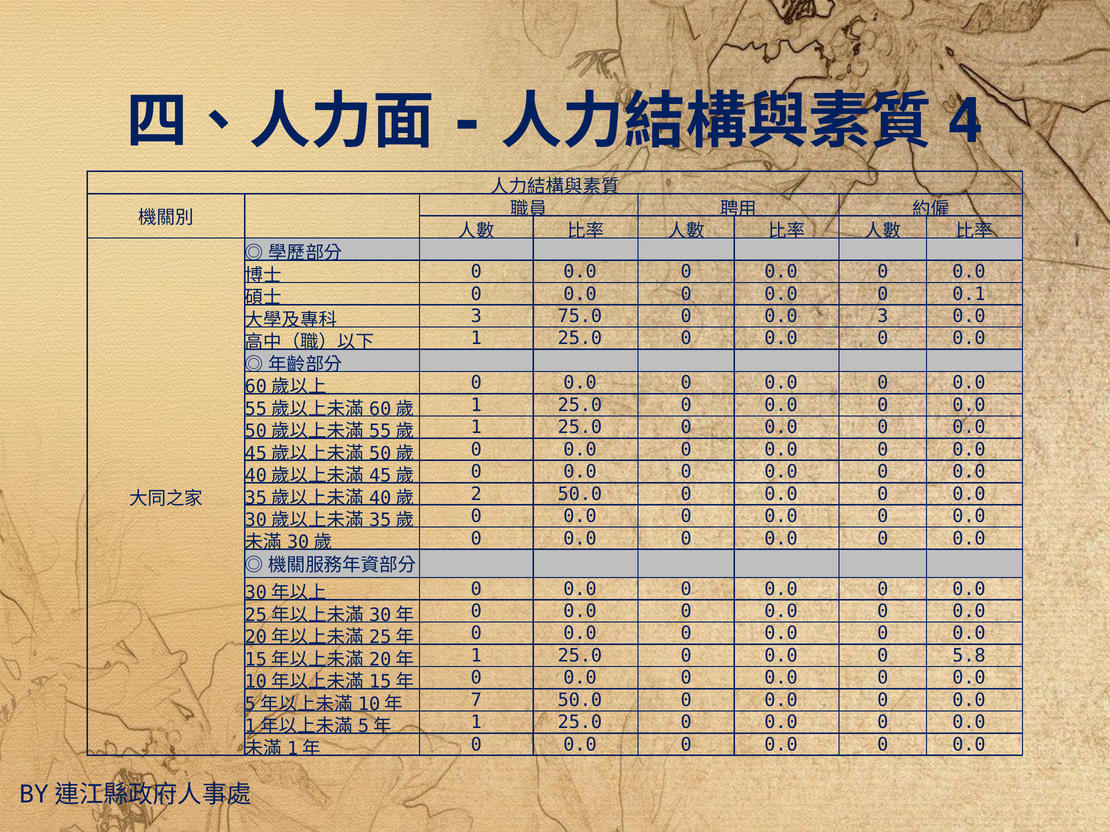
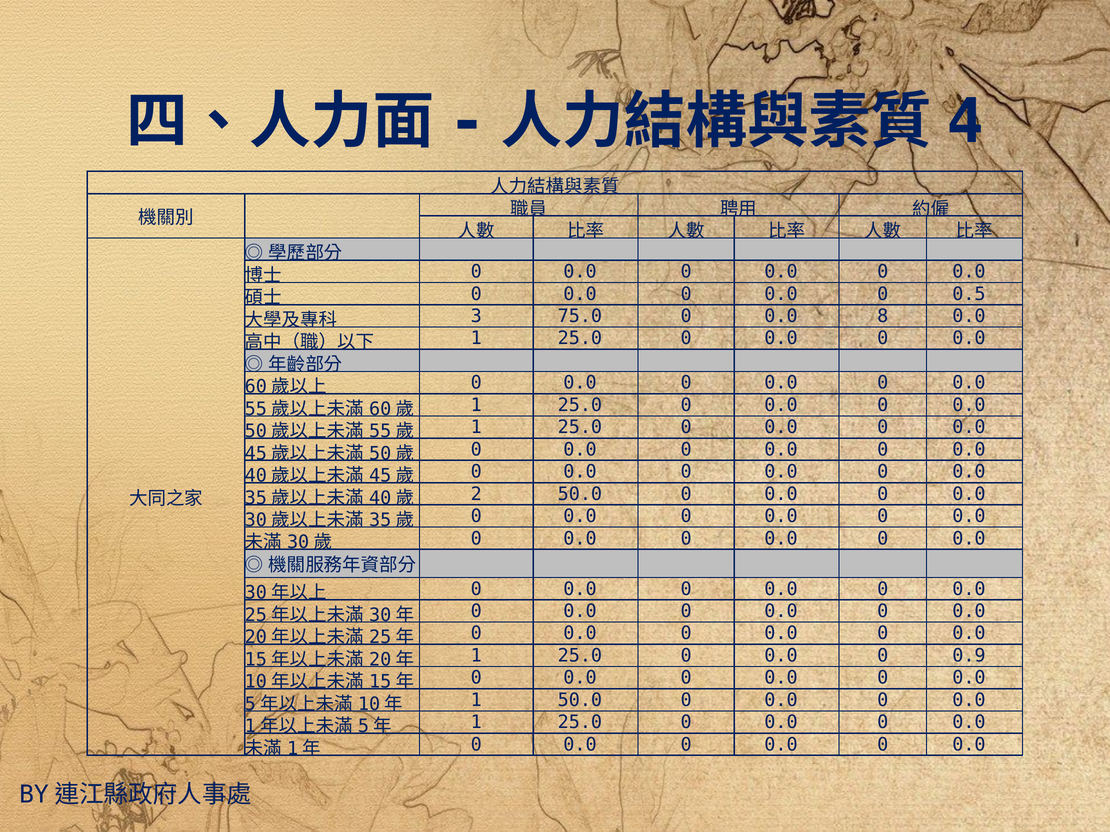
0.1: 0.1 -> 0.5
0.0 3: 3 -> 8
5.8: 5.8 -> 0.9
7 at (476, 700): 7 -> 1
